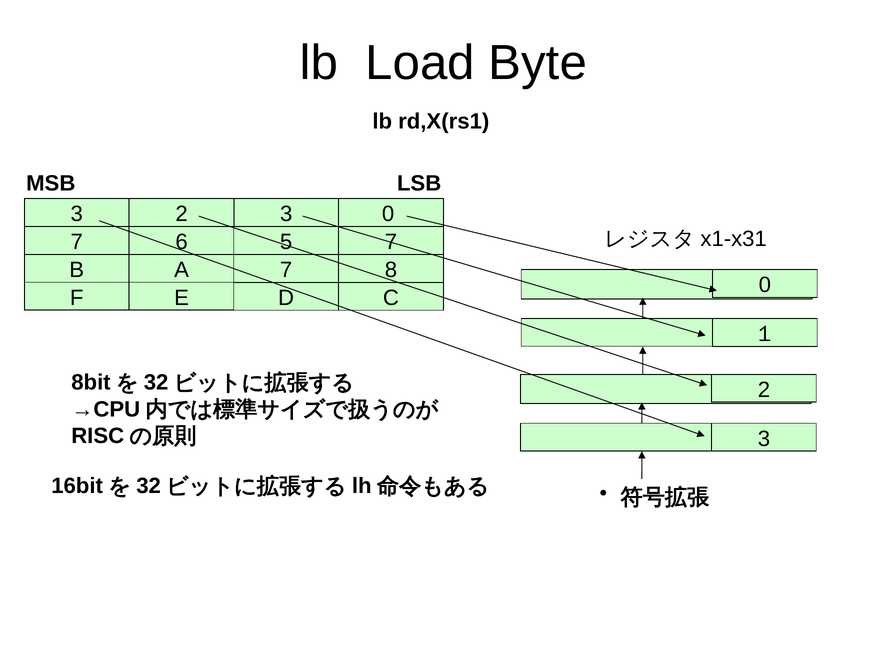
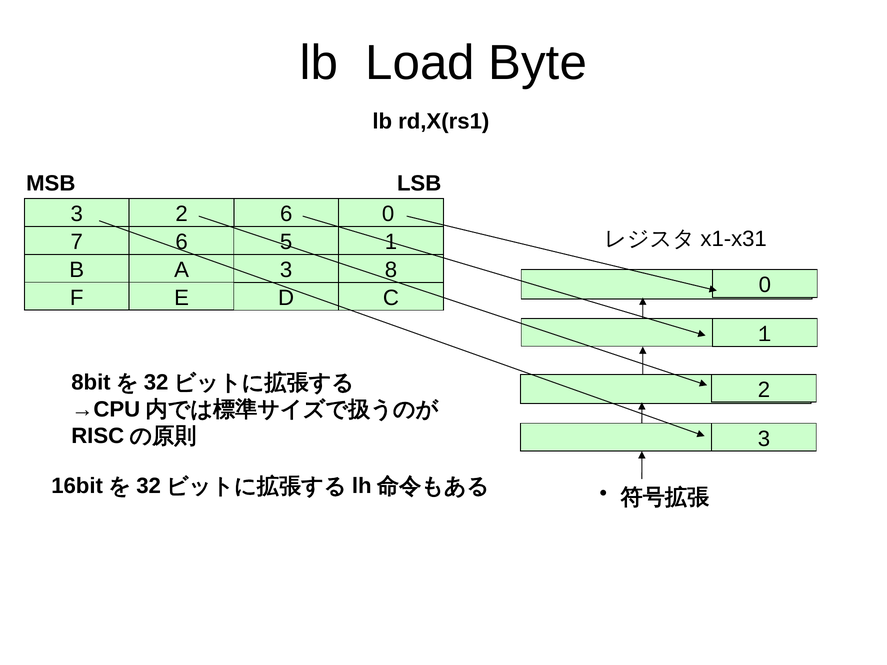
3 2 3: 3 -> 6
5 7: 7 -> 1
A 7: 7 -> 3
